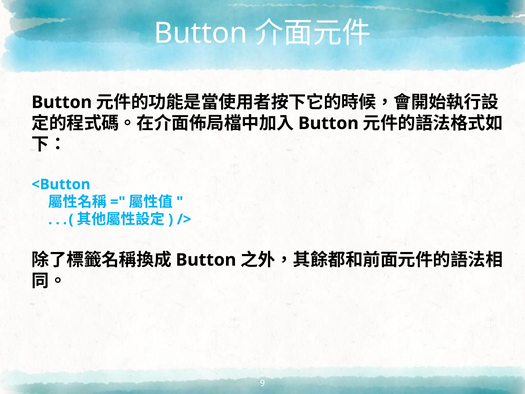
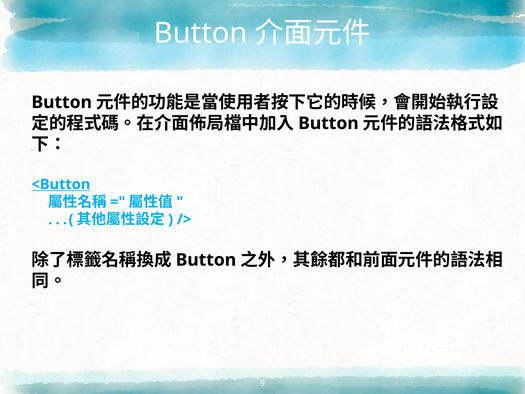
<Button underline: none -> present
